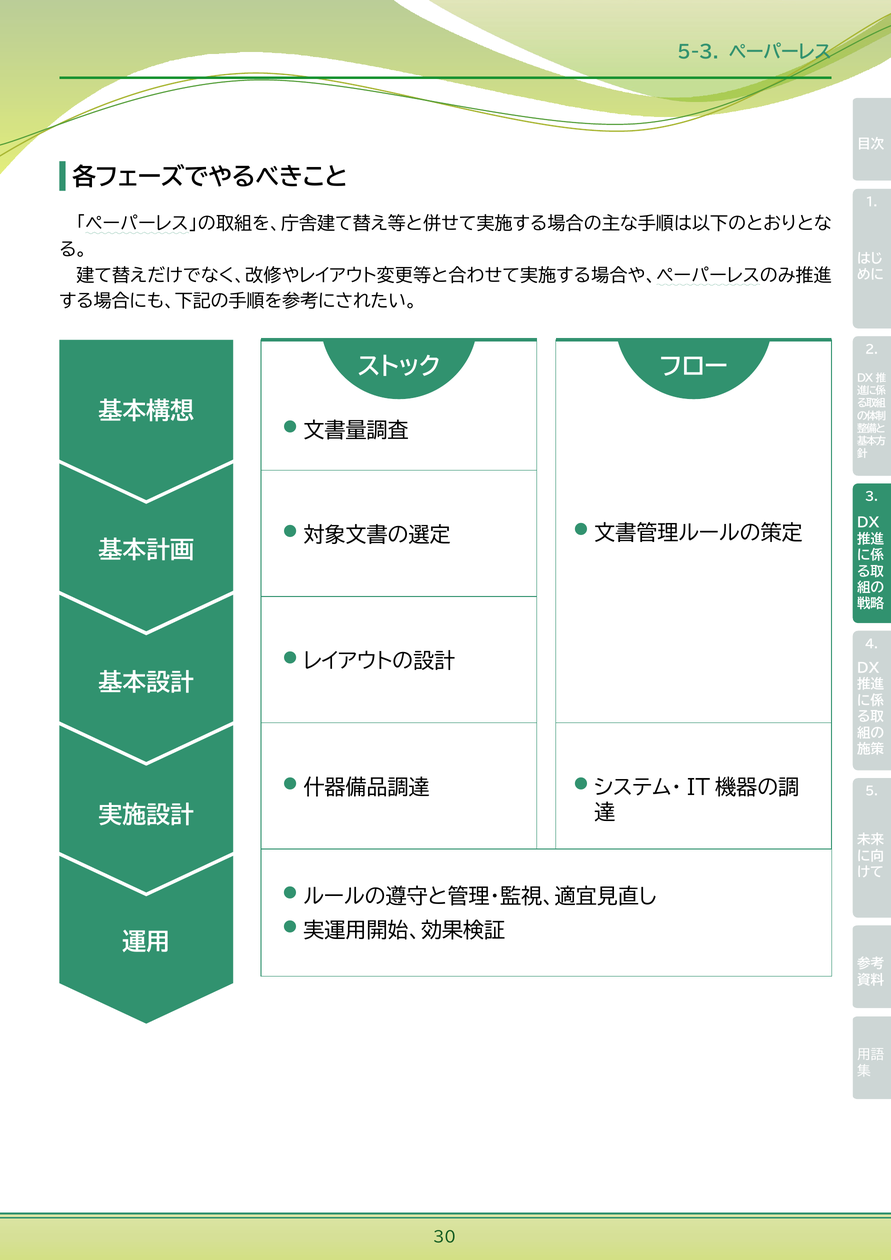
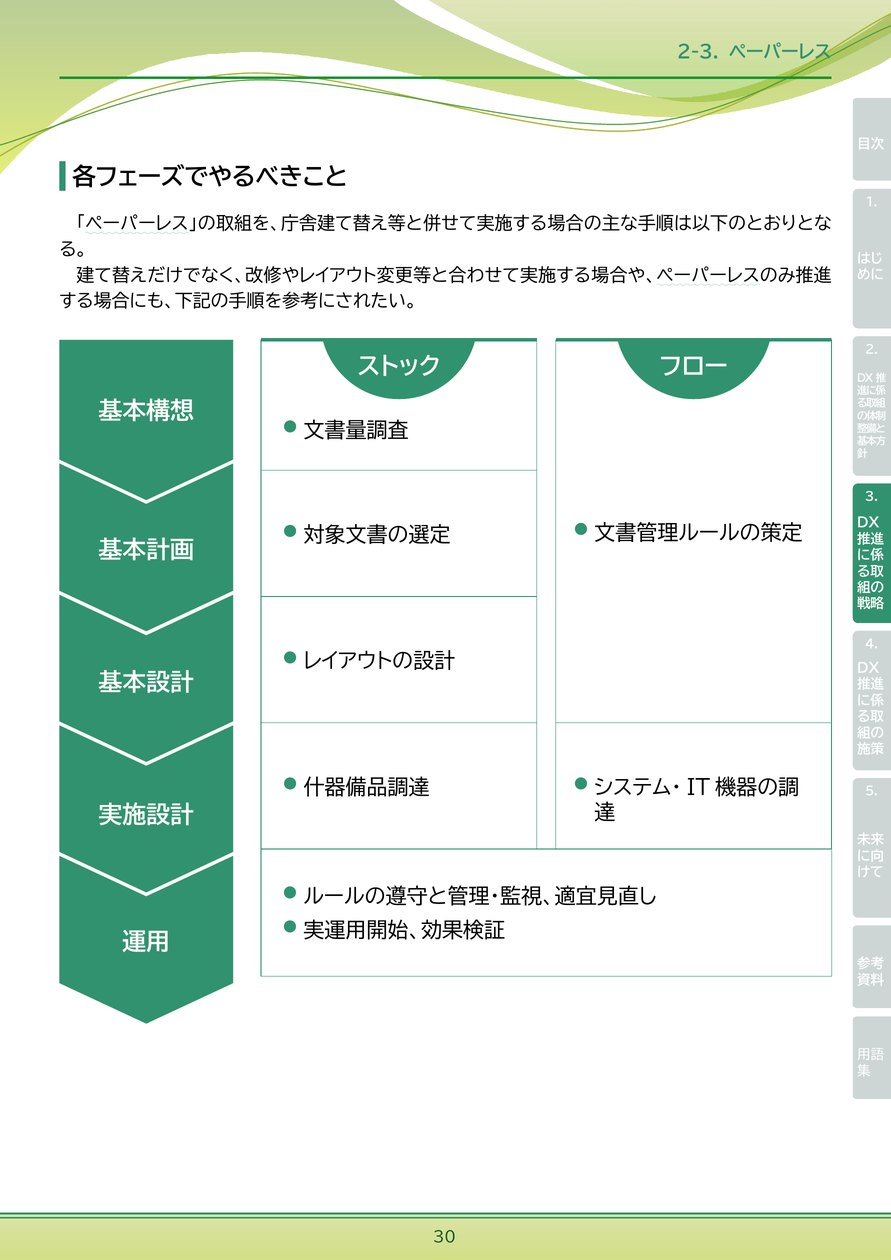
5-3: 5-3 -> 2-3
